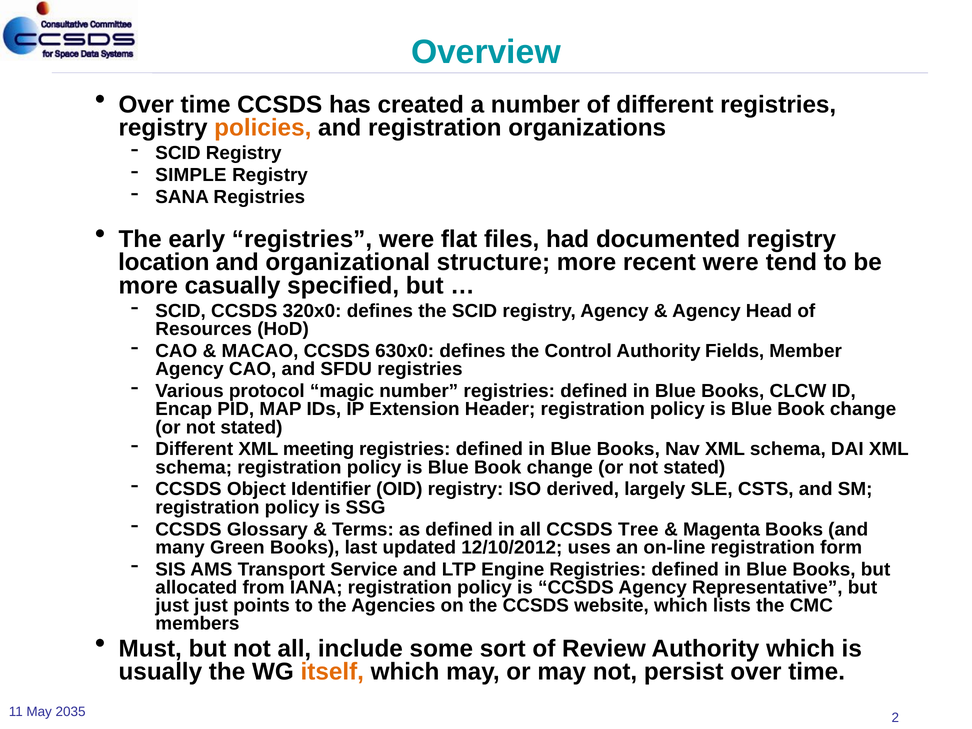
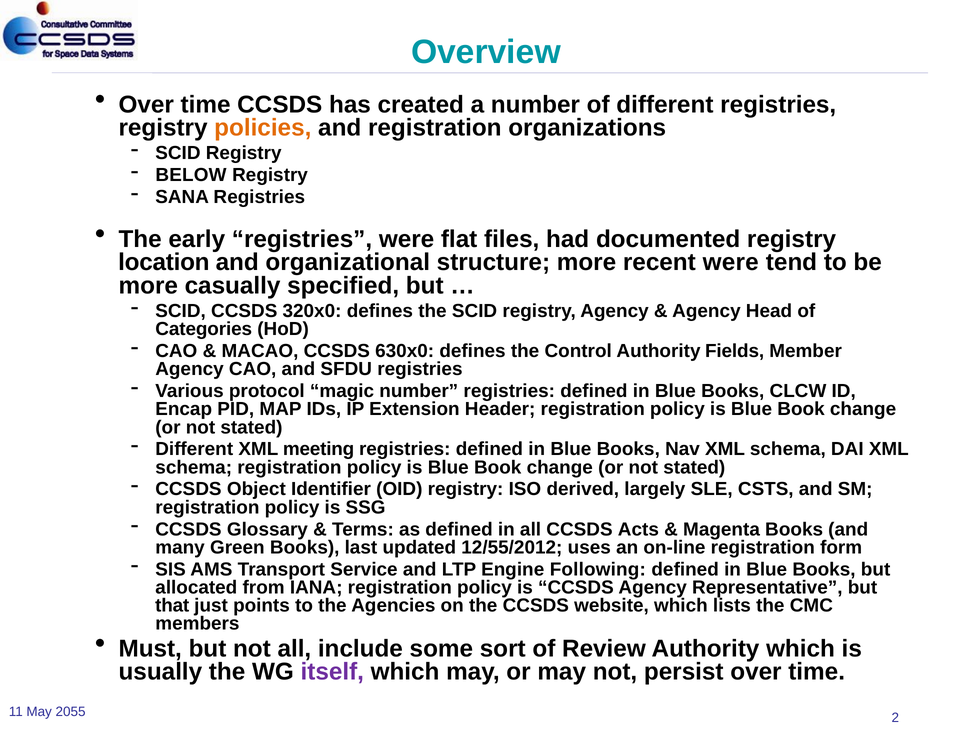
SIMPLE: SIMPLE -> BELOW
Resources: Resources -> Categories
Tree: Tree -> Acts
12/10/2012: 12/10/2012 -> 12/55/2012
Engine Registries: Registries -> Following
just at (172, 606): just -> that
itself colour: orange -> purple
2035: 2035 -> 2055
